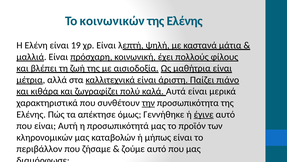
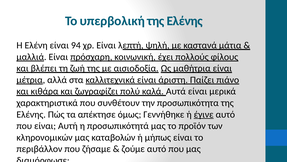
κοινωνικών: κοινωνικών -> υπερβολική
19: 19 -> 94
την underline: present -> none
